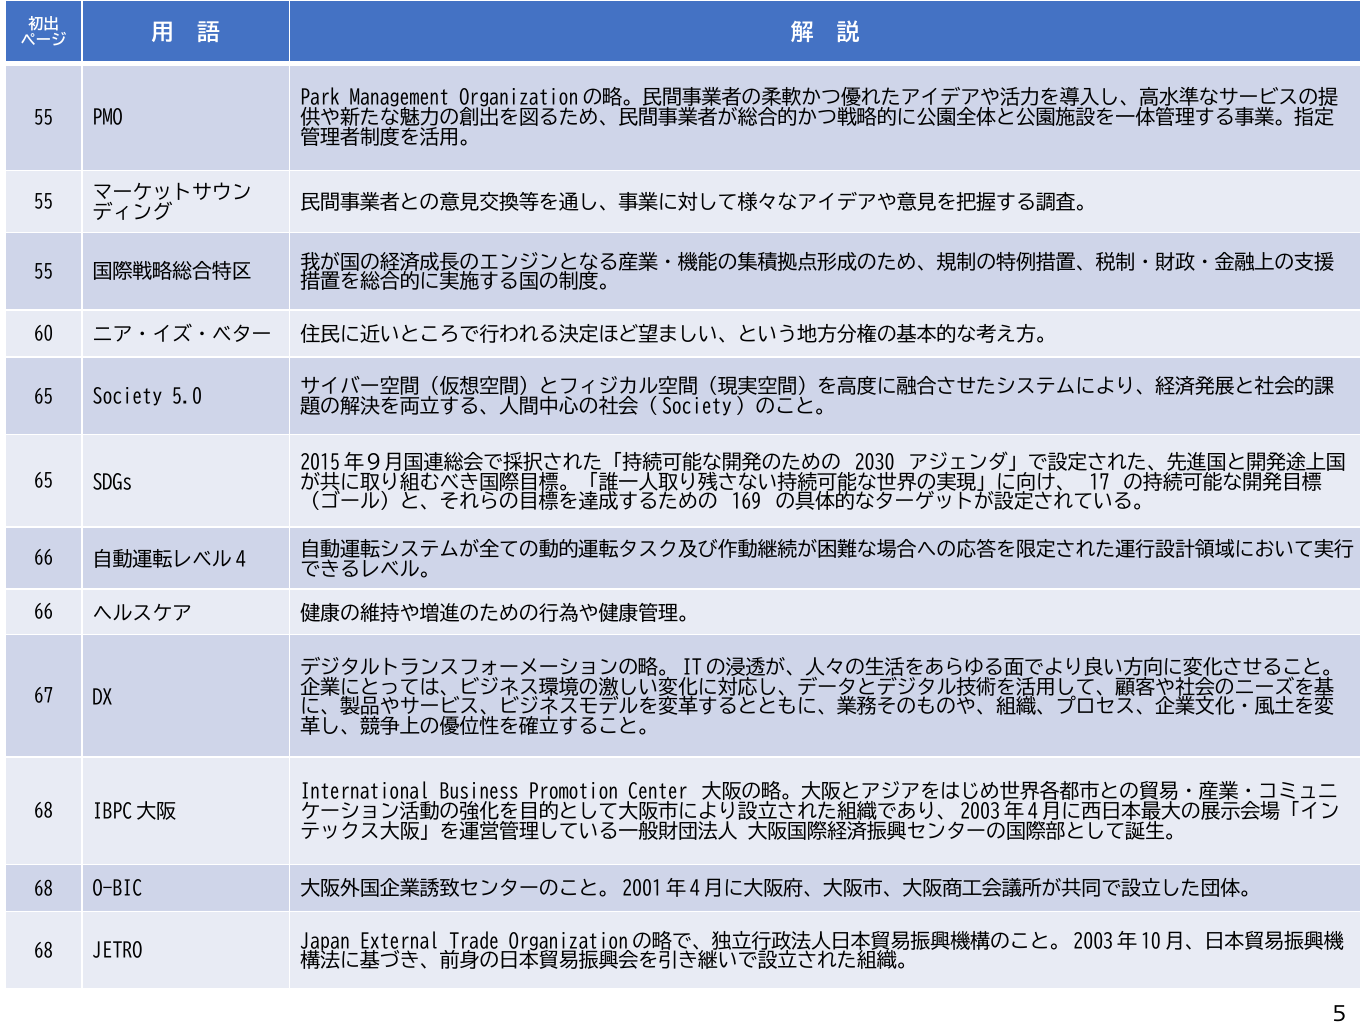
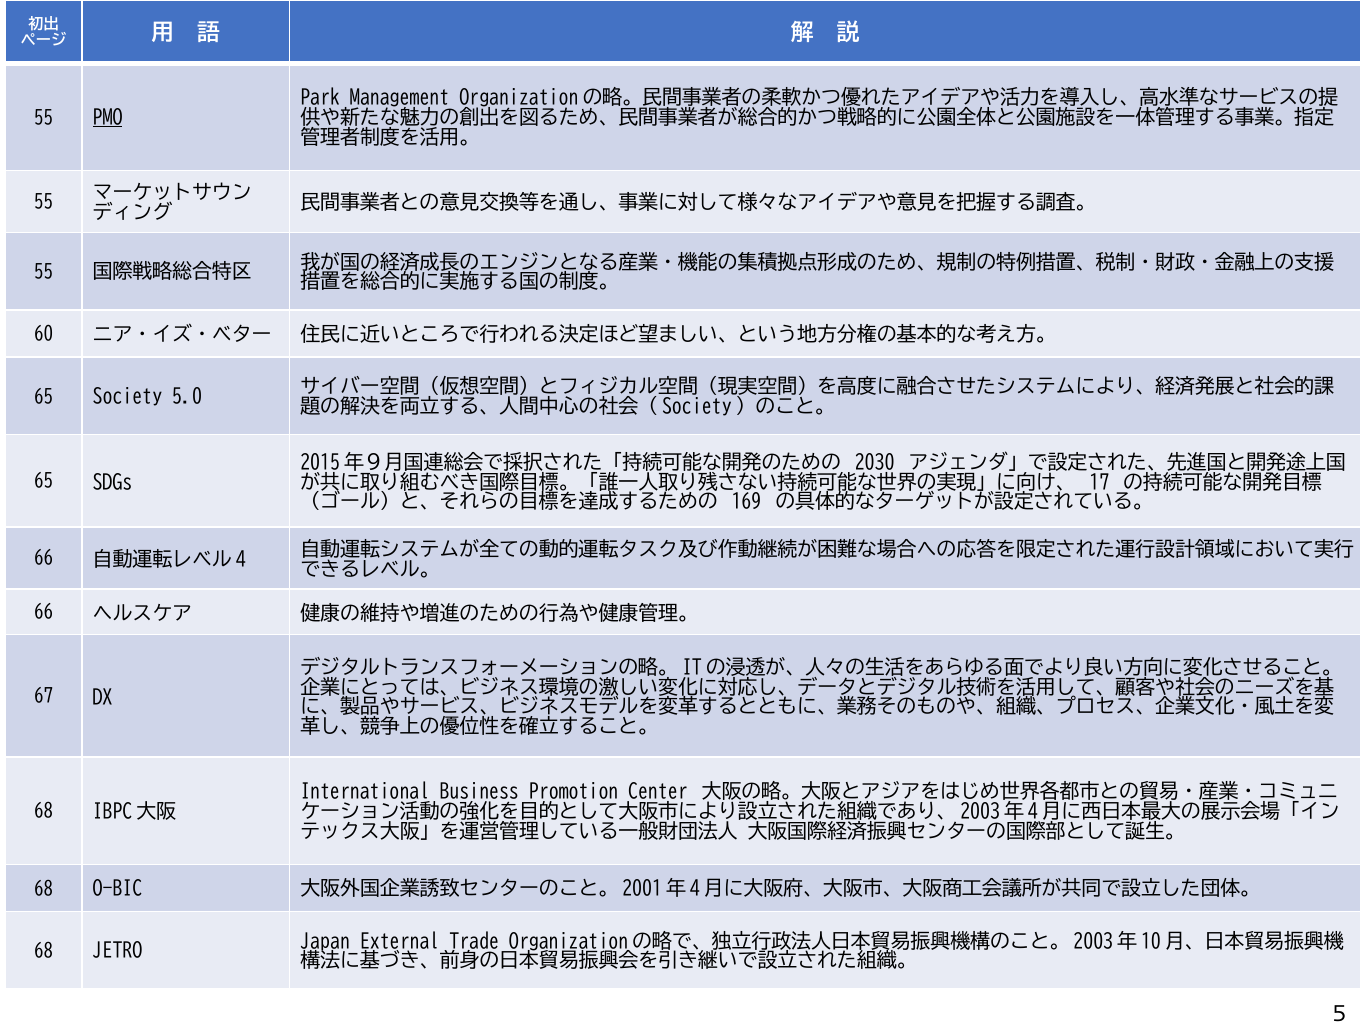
PMO underline: none -> present
